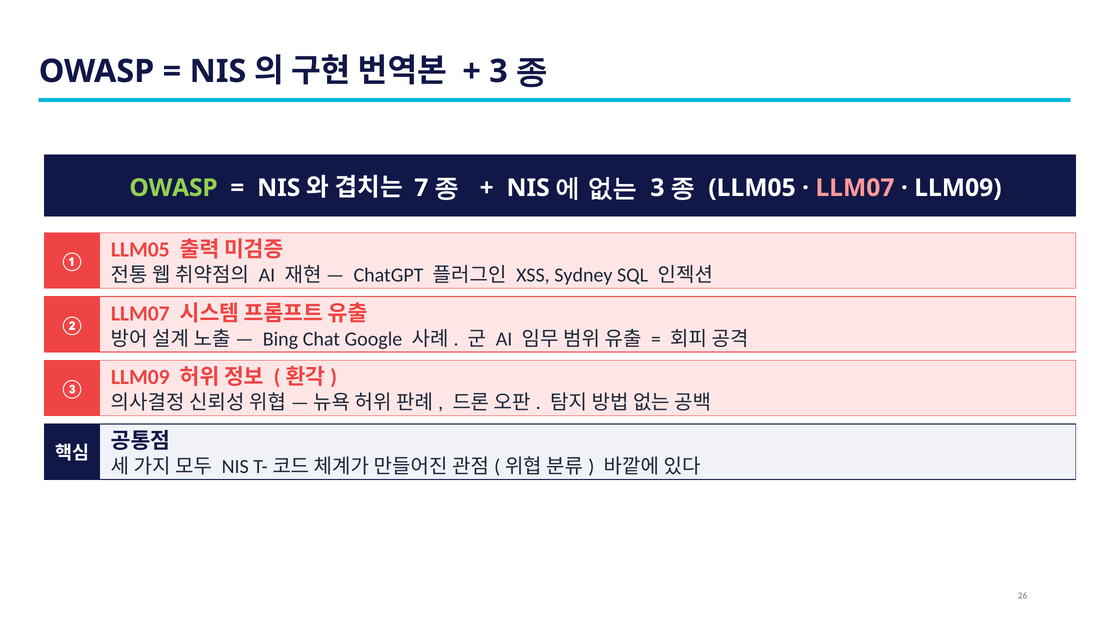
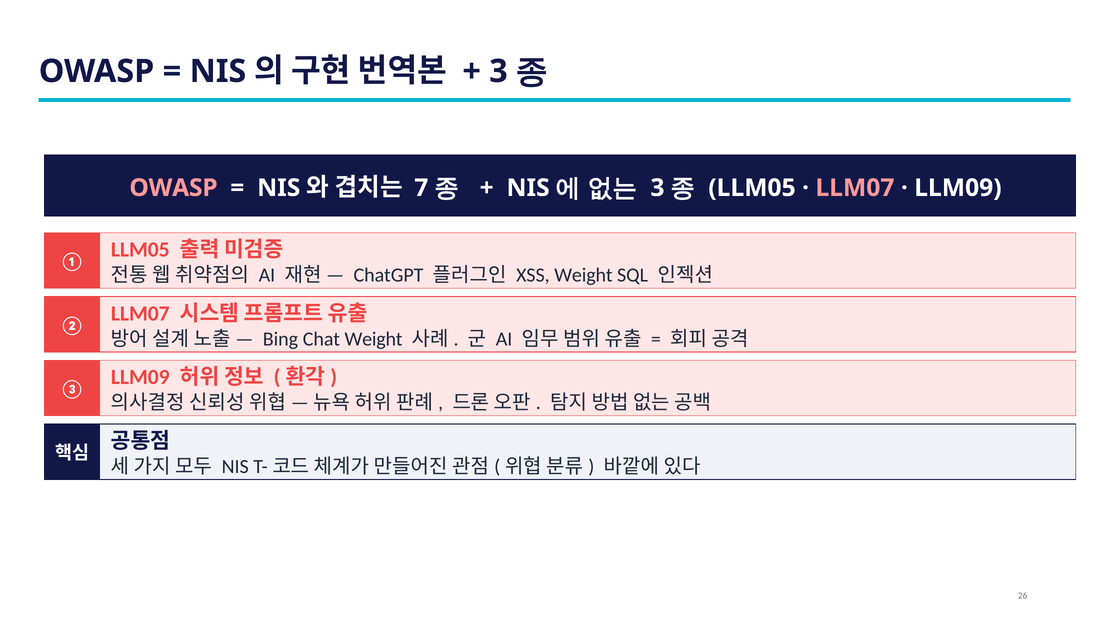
OWASP at (173, 188) colour: light green -> pink
XSS Sydney: Sydney -> Weight
Chat Google: Google -> Weight
